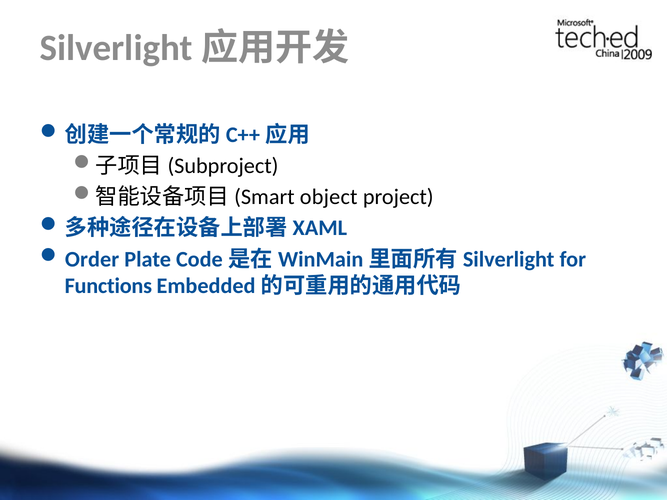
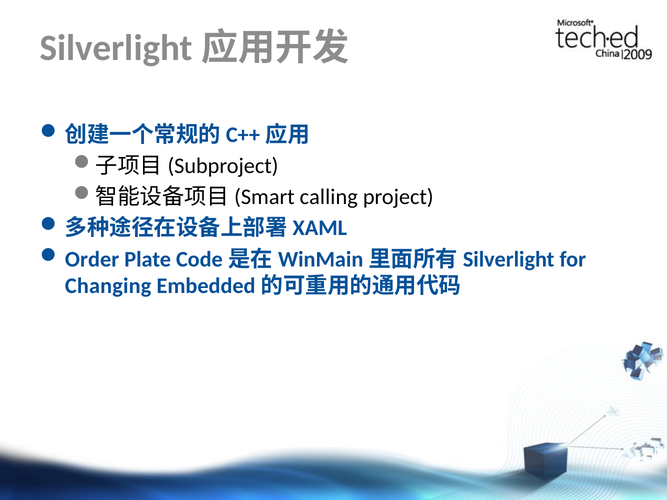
object: object -> calling
Functions: Functions -> Changing
